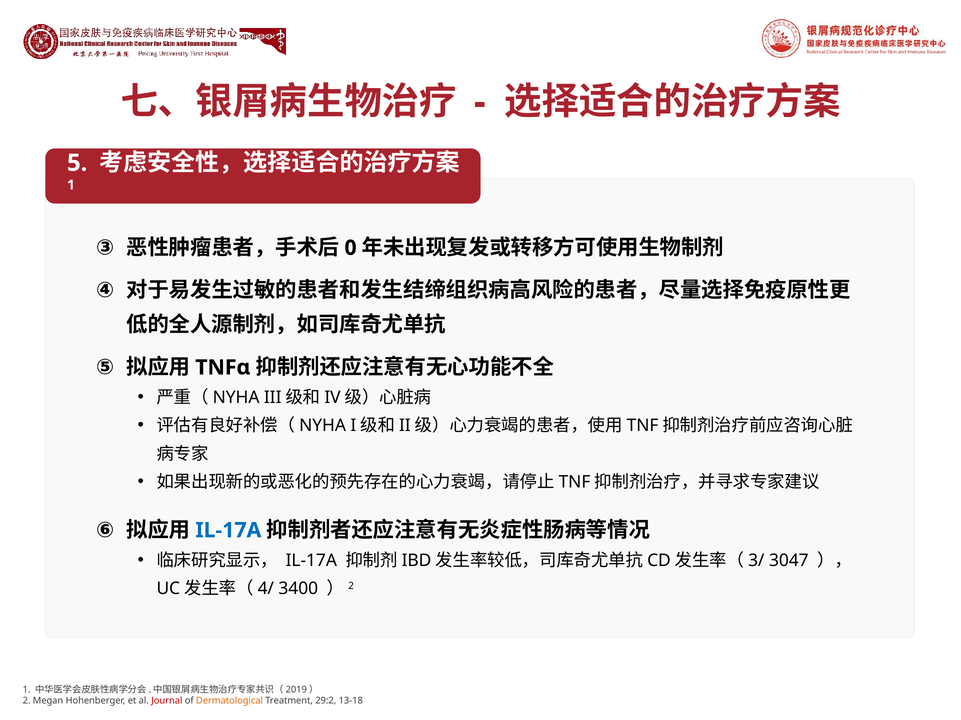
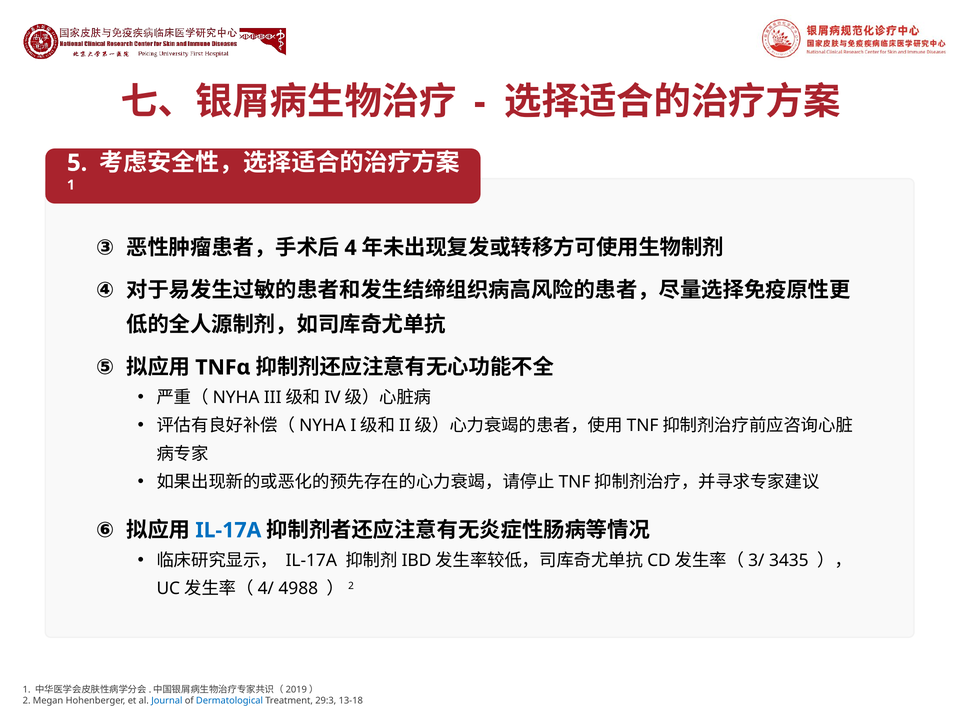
0: 0 -> 4
3047: 3047 -> 3435
3400: 3400 -> 4988
Journal colour: red -> blue
Dermatological colour: orange -> blue
29:2: 29:2 -> 29:3
